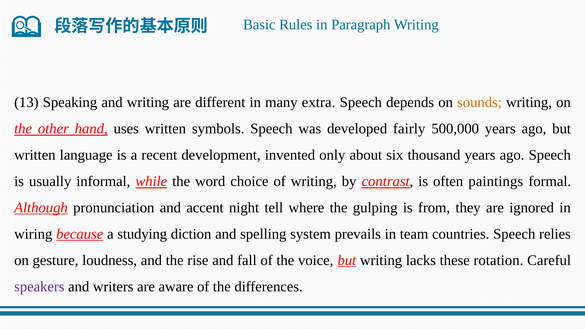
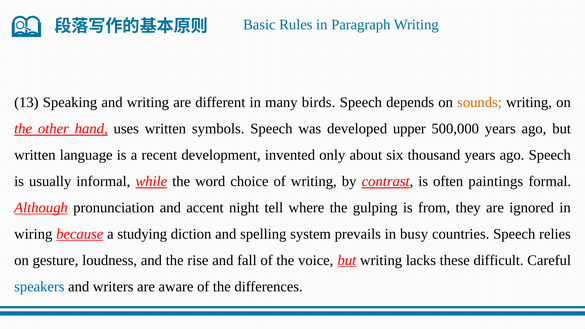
extra: extra -> birds
fairly: fairly -> upper
team: team -> busy
rotation: rotation -> difficult
speakers colour: purple -> blue
